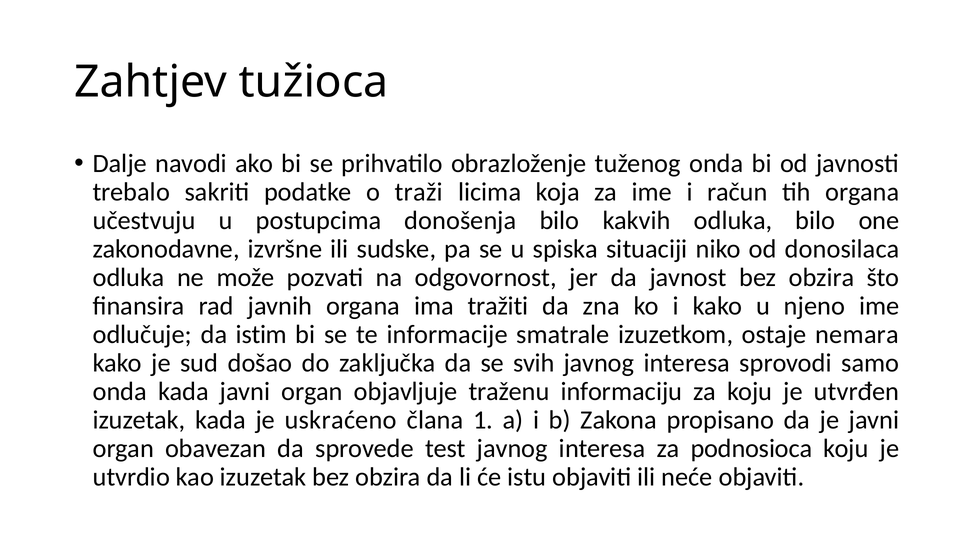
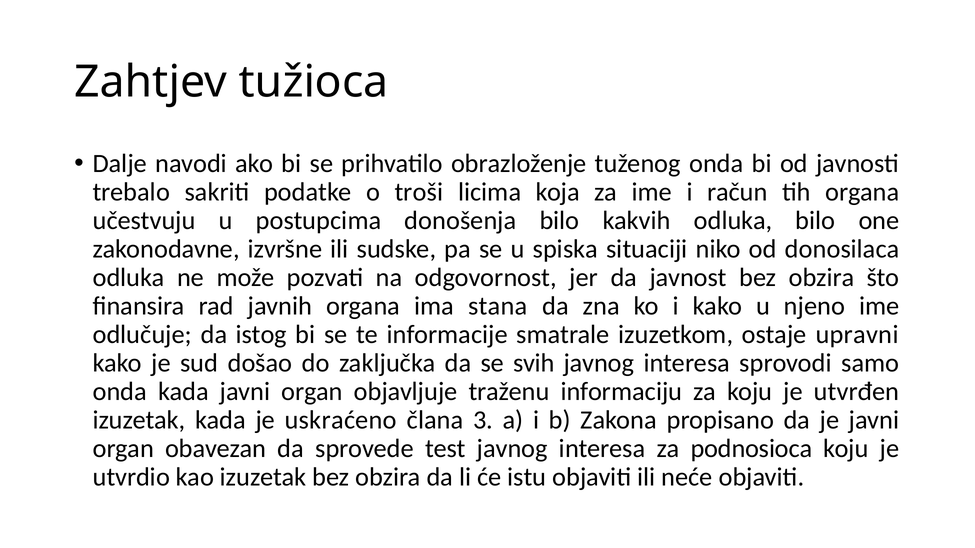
traži: traži -> troši
tražiti: tražiti -> stana
istim: istim -> istog
nemara: nemara -> upravni
1: 1 -> 3
